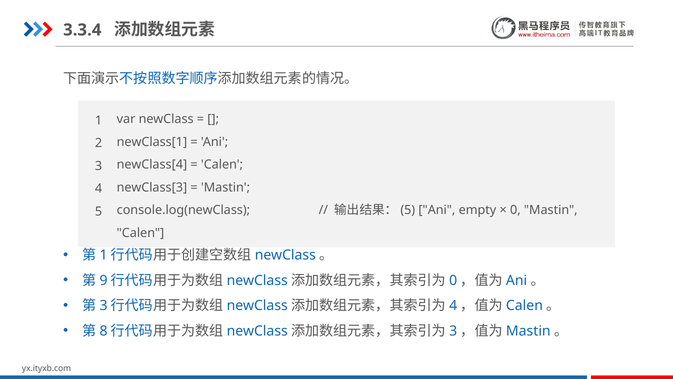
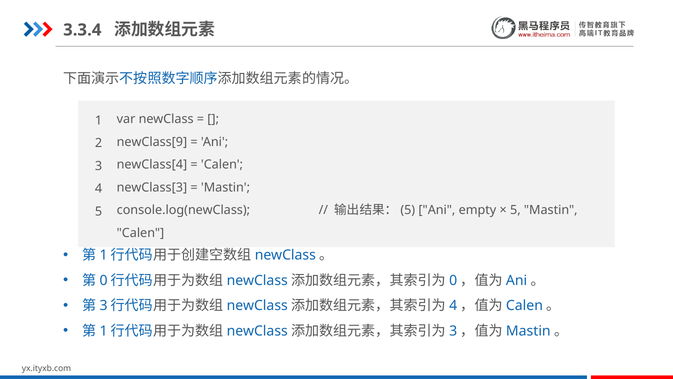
newClass[1: newClass[1 -> newClass[9
0 at (515, 210): 0 -> 5
9 at (104, 280): 9 -> 0
8 at (104, 331): 8 -> 1
